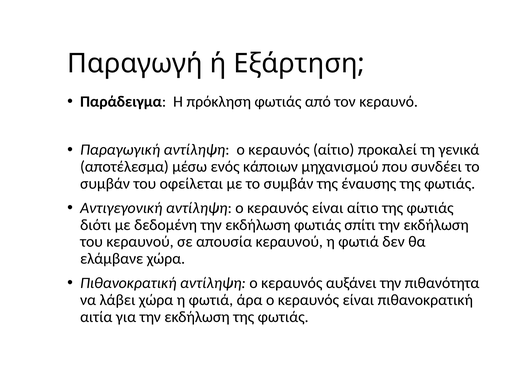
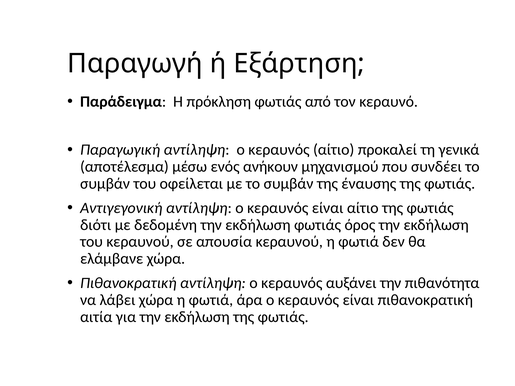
κάποιων: κάποιων -> ανήκουν
σπίτι: σπίτι -> όρος
